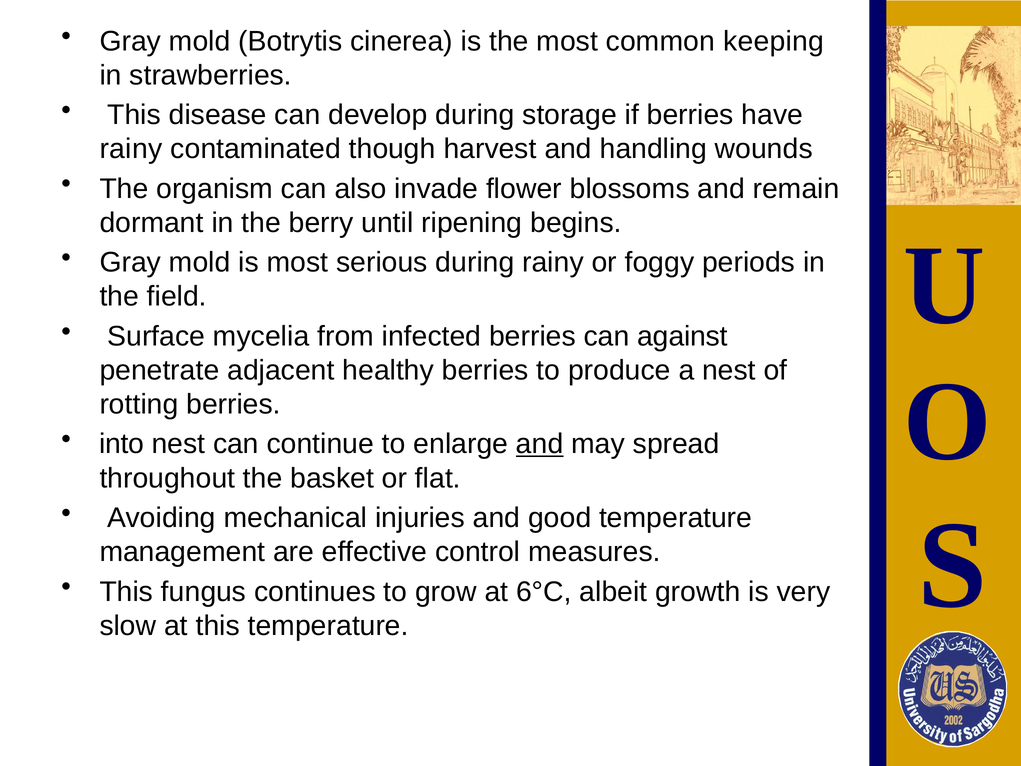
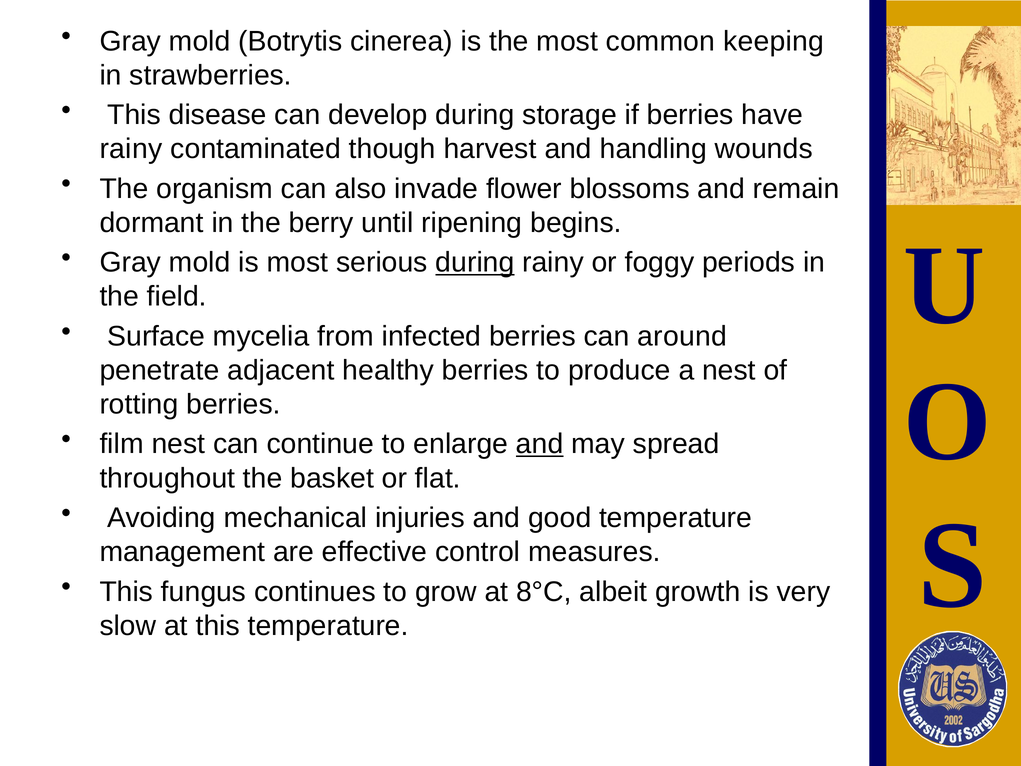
during at (475, 262) underline: none -> present
against: against -> around
into: into -> film
6°C: 6°C -> 8°C
